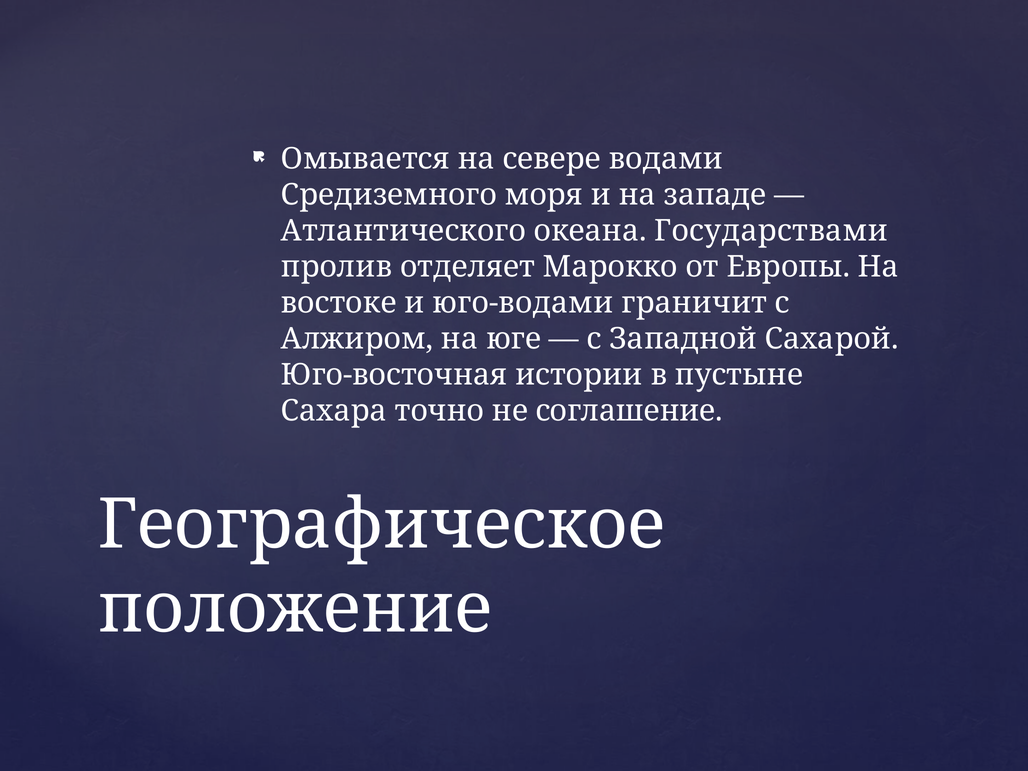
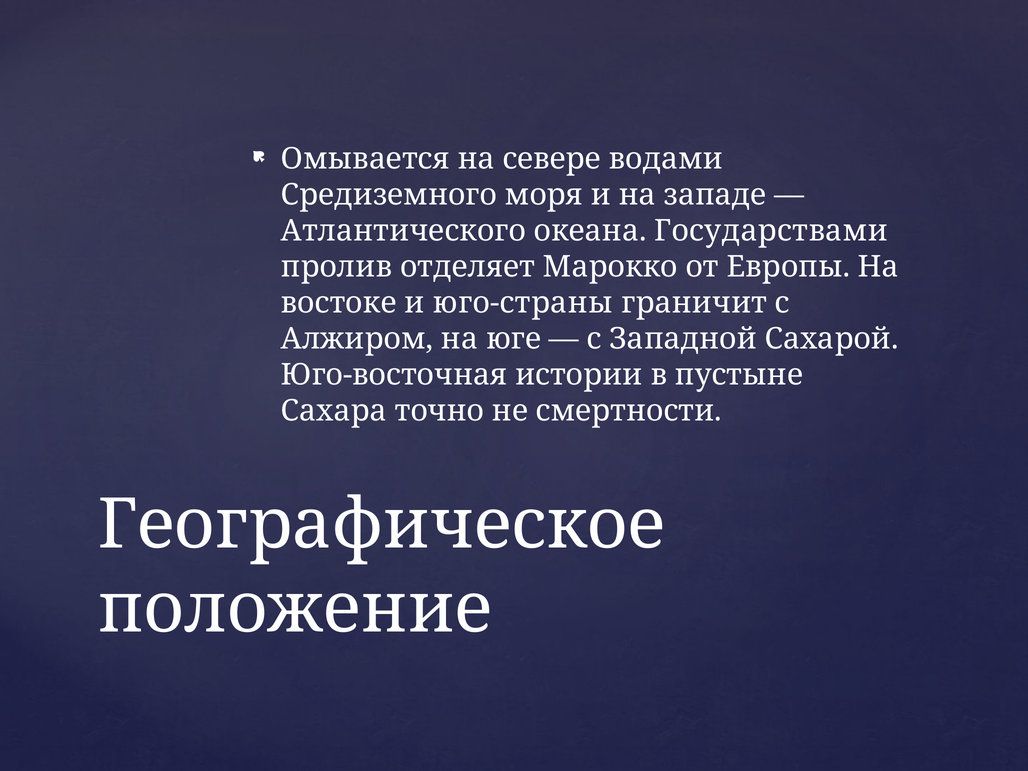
юго-водами: юго-водами -> юго-страны
соглашение: соглашение -> смертности
